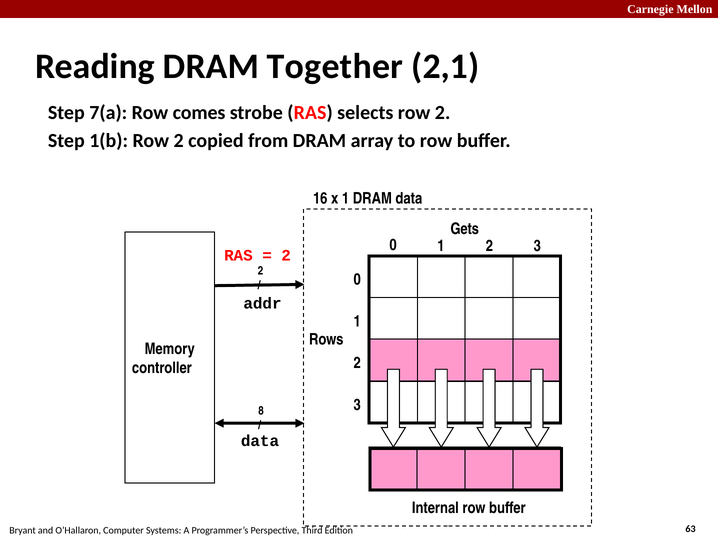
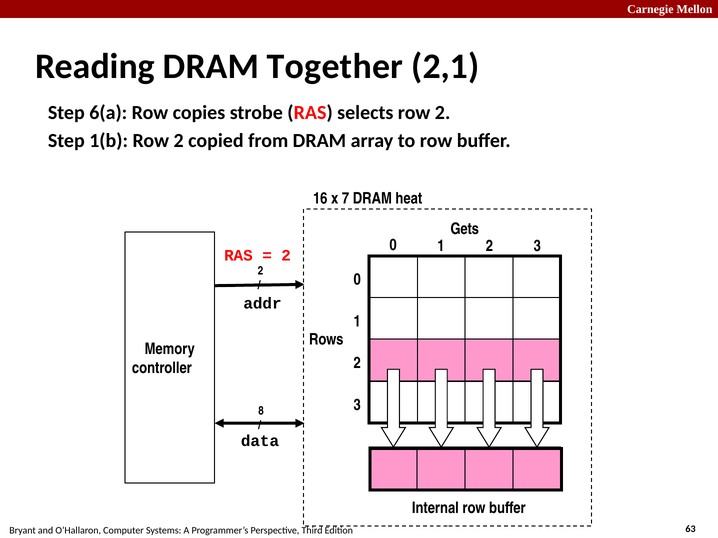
7(a: 7(a -> 6(a
comes: comes -> copies
x 1: 1 -> 7
DRAM data: data -> heat
